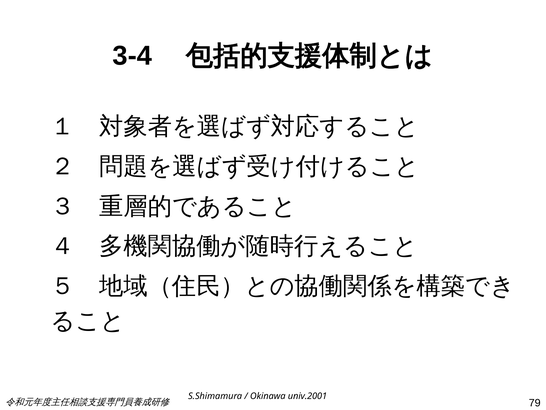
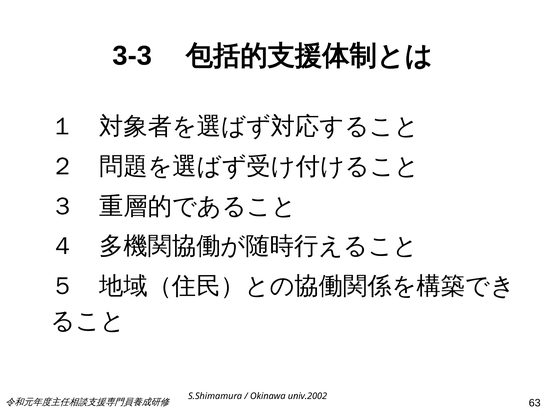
3-4: 3-4 -> 3-3
univ.2001: univ.2001 -> univ.2002
79: 79 -> 63
